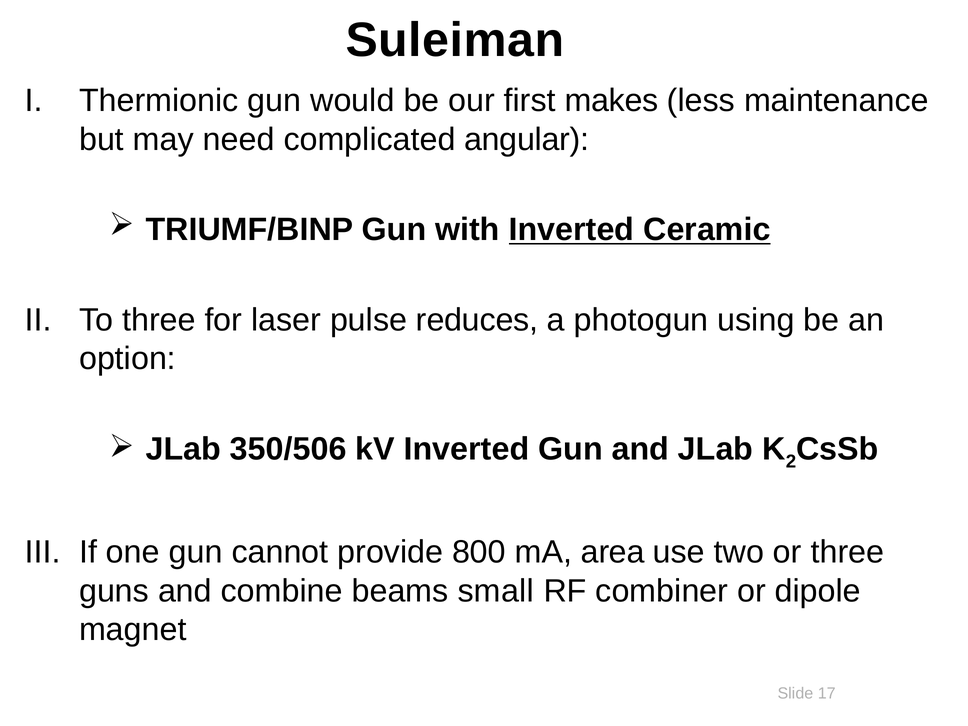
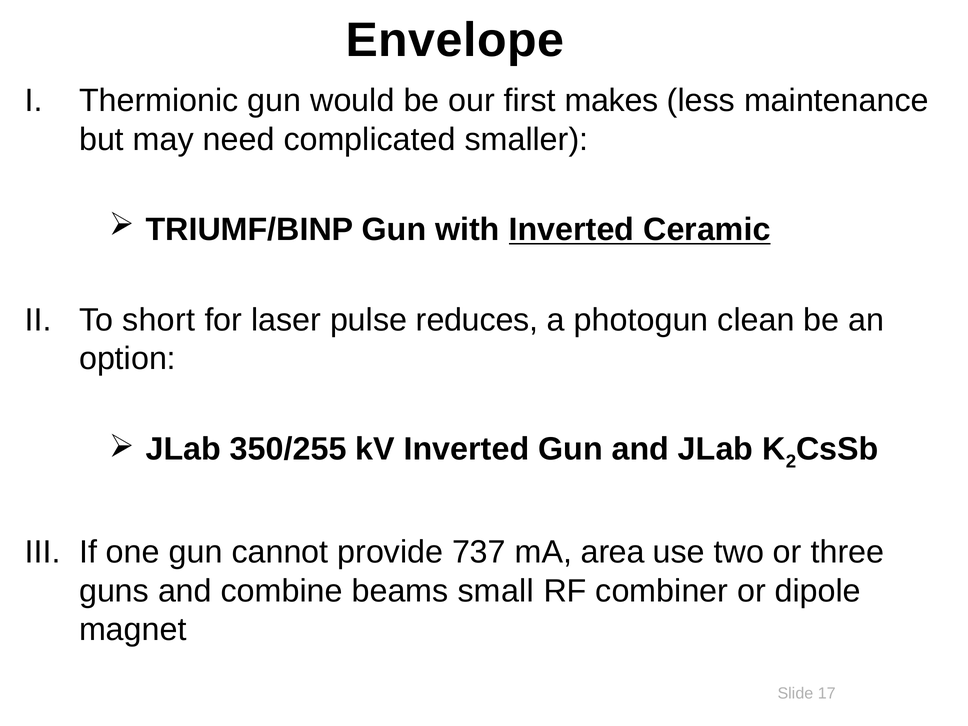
Suleiman: Suleiman -> Envelope
angular: angular -> smaller
To three: three -> short
using: using -> clean
350/506: 350/506 -> 350/255
800: 800 -> 737
